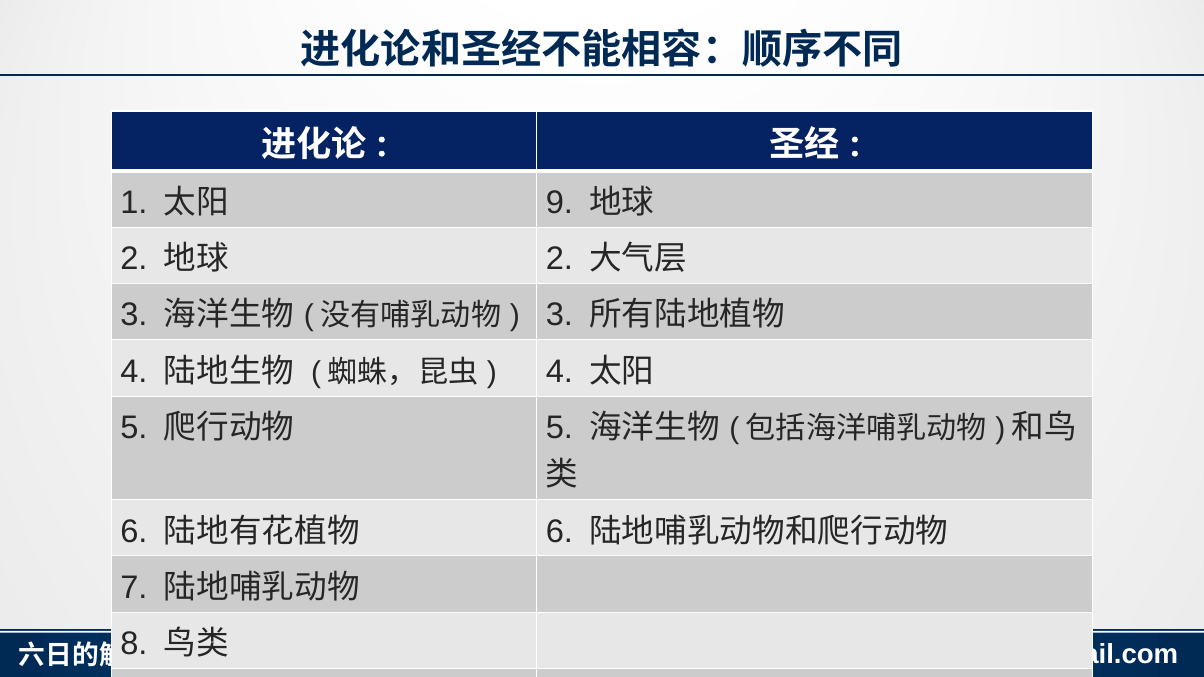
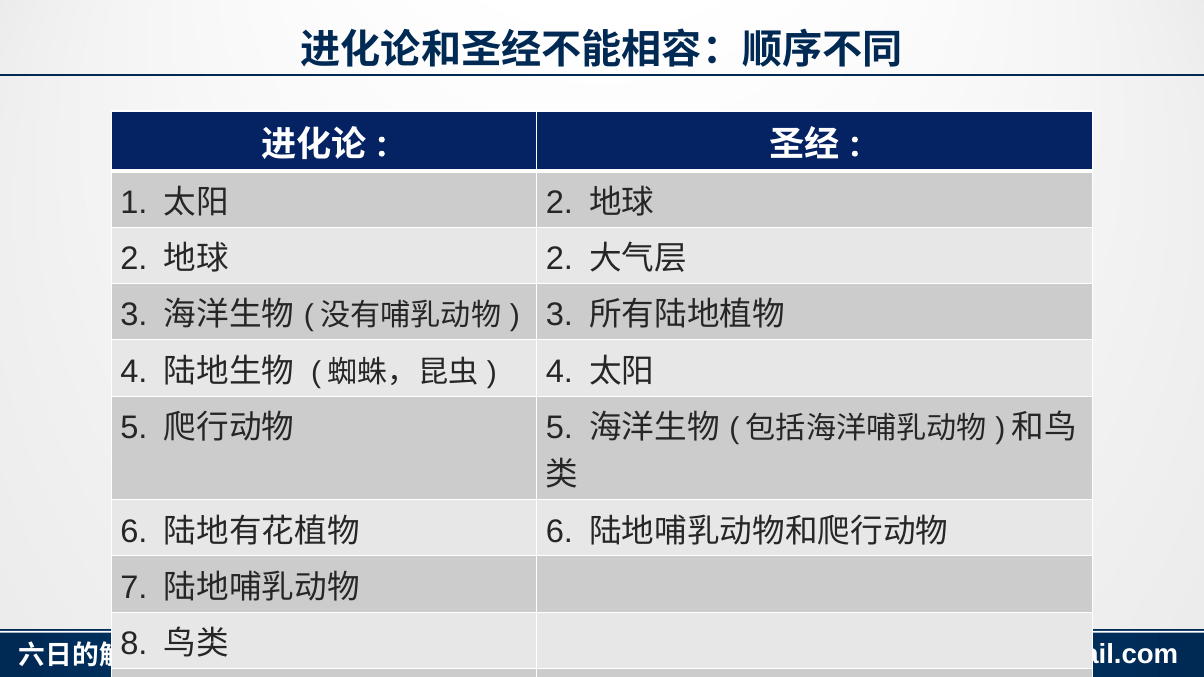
9 at (559, 203): 9 -> 2
